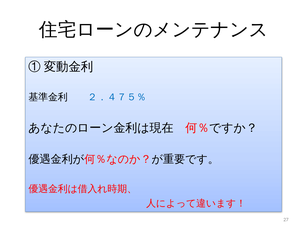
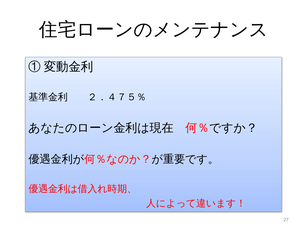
２．４７５％ colour: blue -> black
